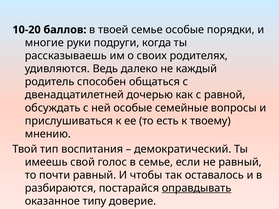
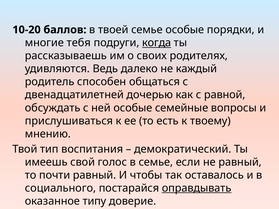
руки: руки -> тебя
когда underline: none -> present
разбираются: разбираются -> социального
